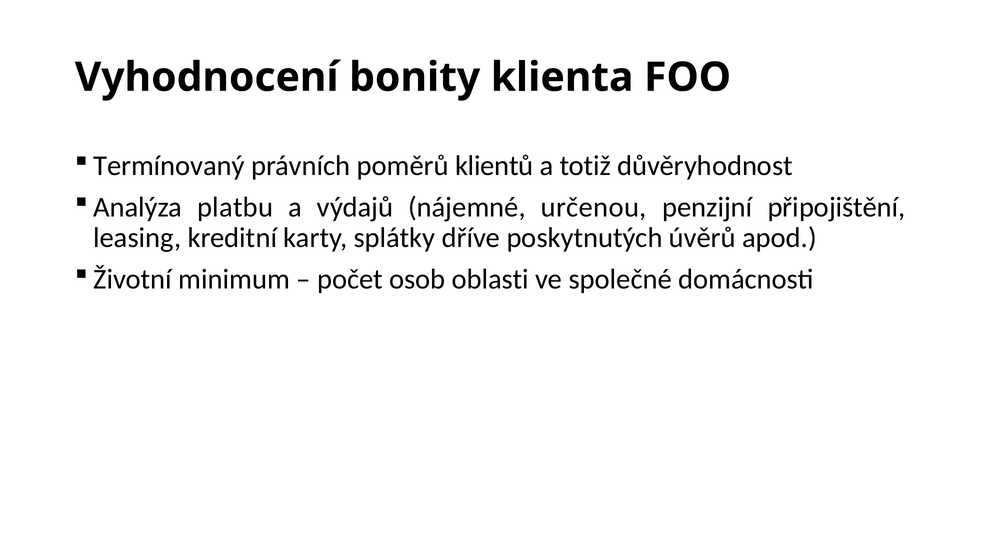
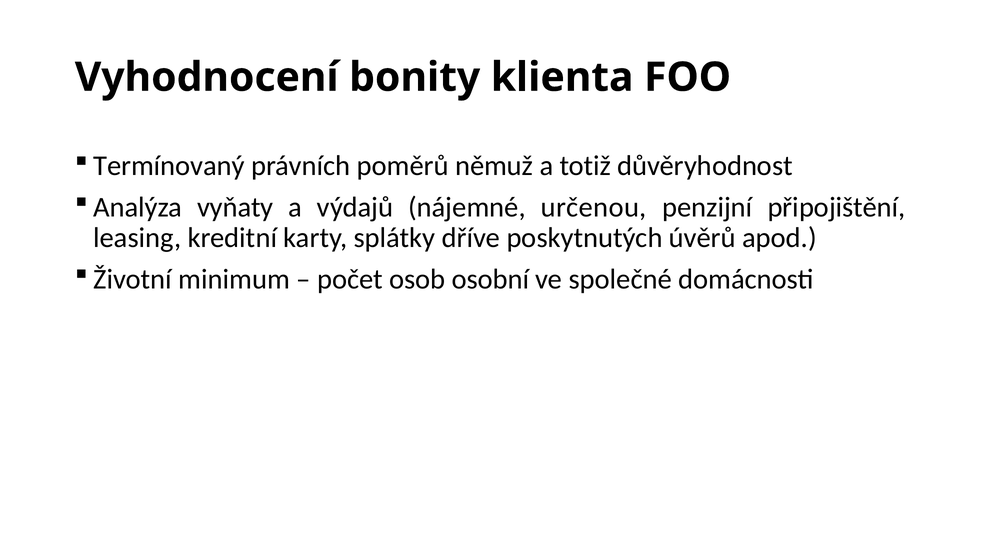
klientů: klientů -> němuž
platbu: platbu -> vyňaty
oblasti: oblasti -> osobní
